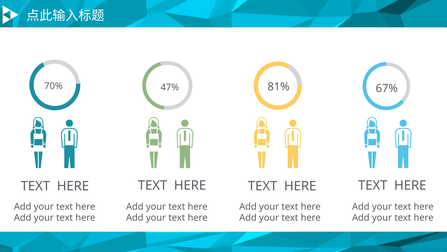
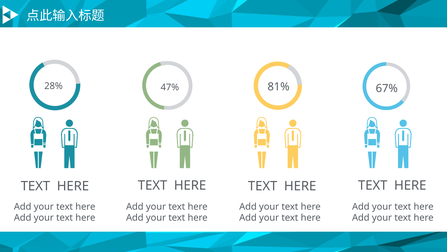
70%: 70% -> 28%
